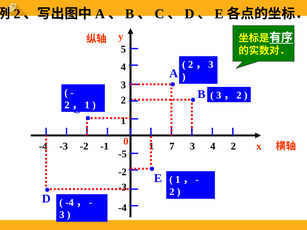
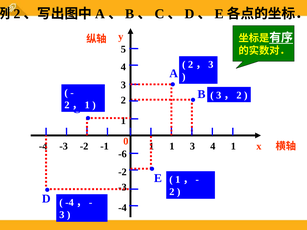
7 at (172, 147): 7 -> 1
3 4 2: 2 -> 1
-5: -5 -> -6
